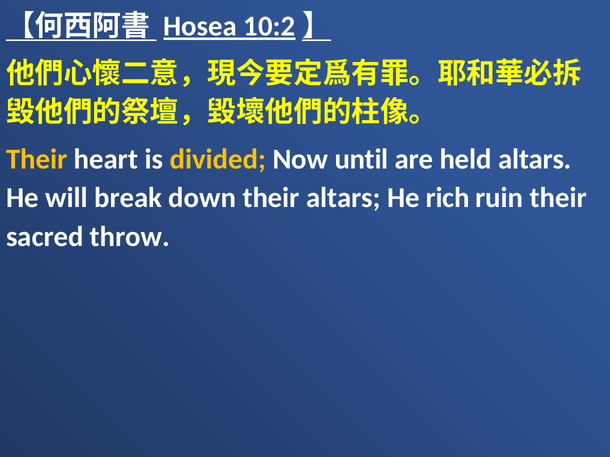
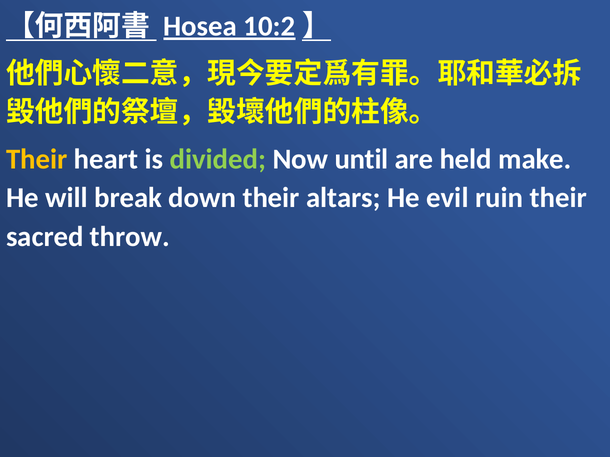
divided colour: yellow -> light green
held altars: altars -> make
rich: rich -> evil
